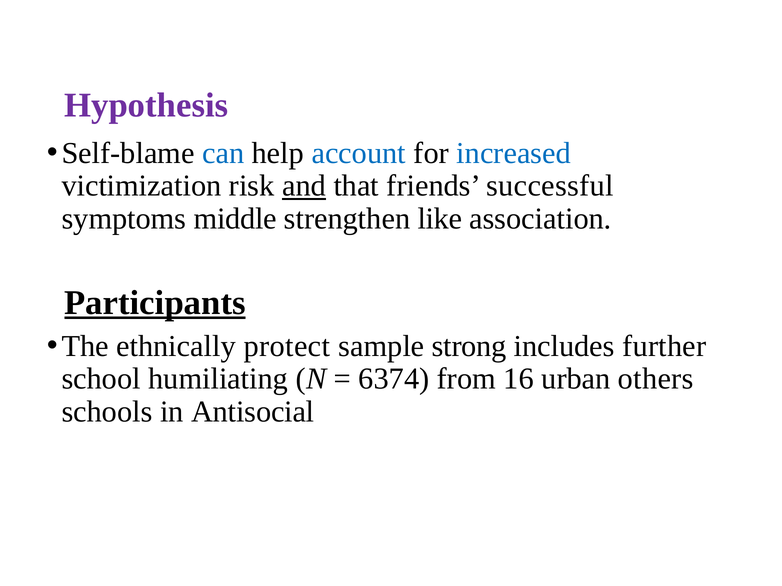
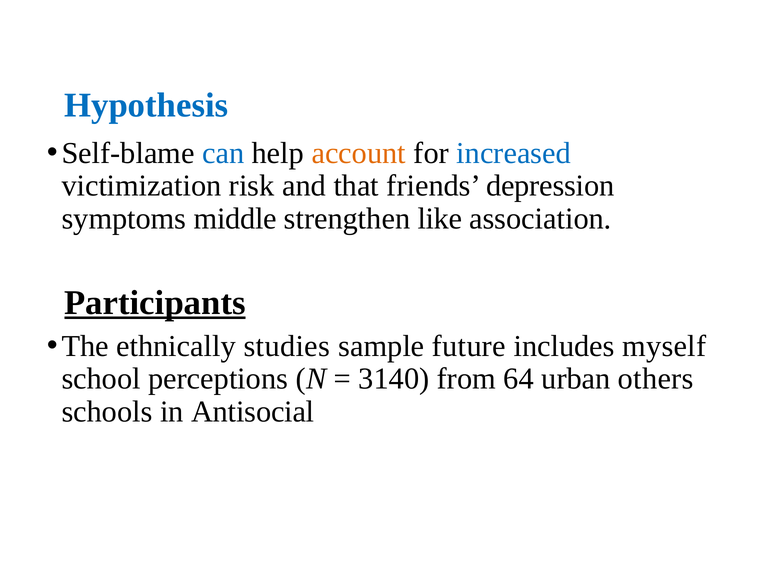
Hypothesis colour: purple -> blue
account colour: blue -> orange
and underline: present -> none
successful: successful -> depression
protect: protect -> studies
strong: strong -> future
further: further -> myself
humiliating: humiliating -> perceptions
6374: 6374 -> 3140
16: 16 -> 64
